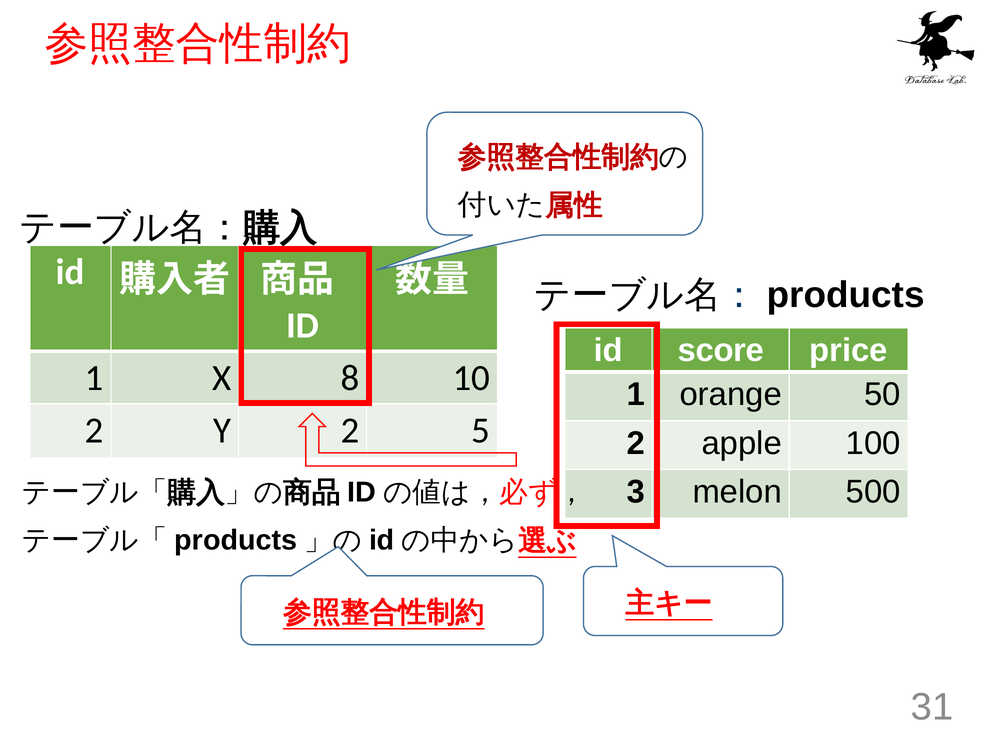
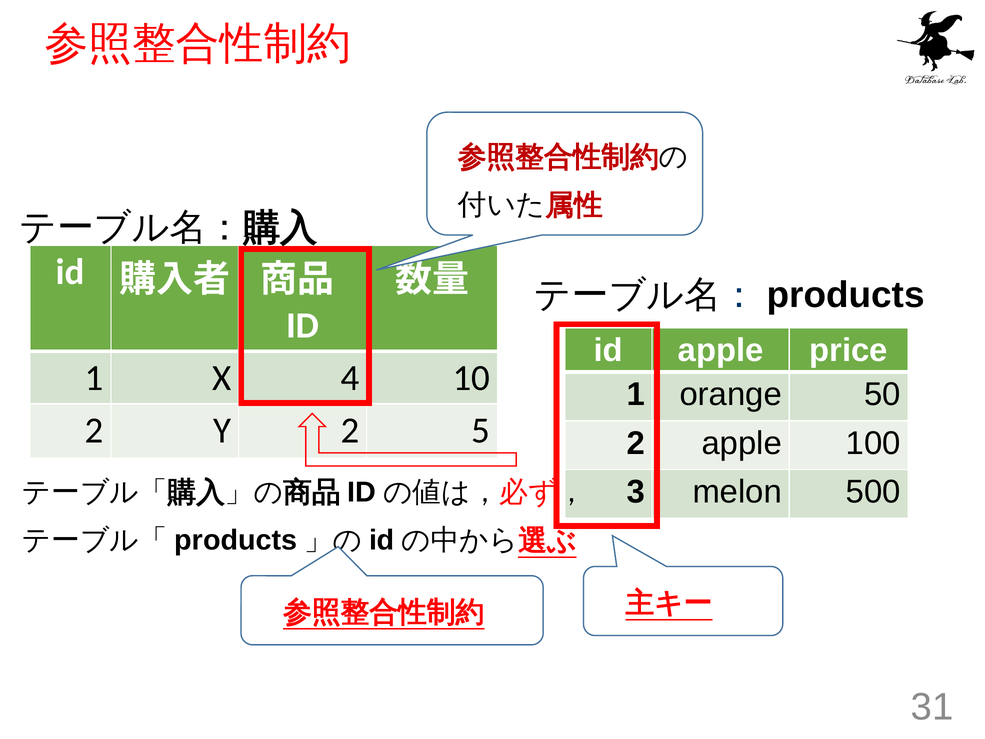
id score: score -> apple
8: 8 -> 4
